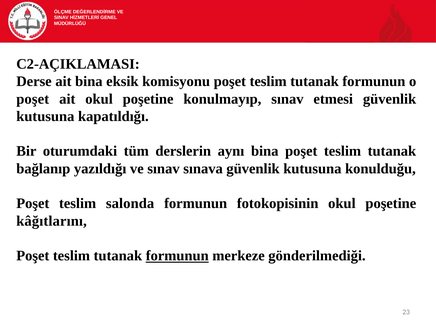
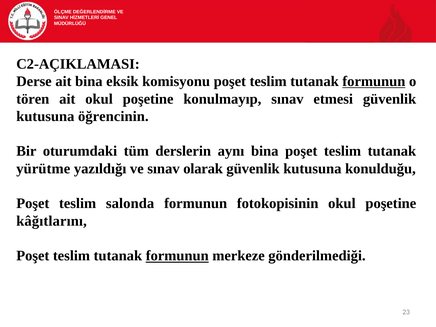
formunun at (374, 81) underline: none -> present
poşet at (33, 99): poşet -> tören
kapatıldığı: kapatıldığı -> öğrencinin
bağlanıp: bağlanıp -> yürütme
sınava: sınava -> olarak
